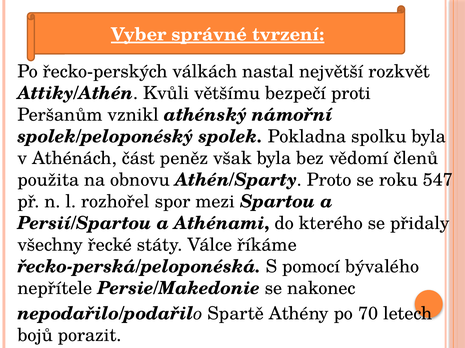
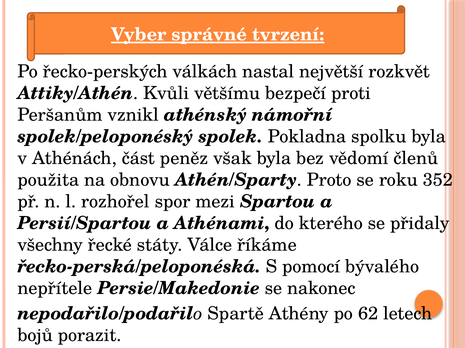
547: 547 -> 352
70: 70 -> 62
